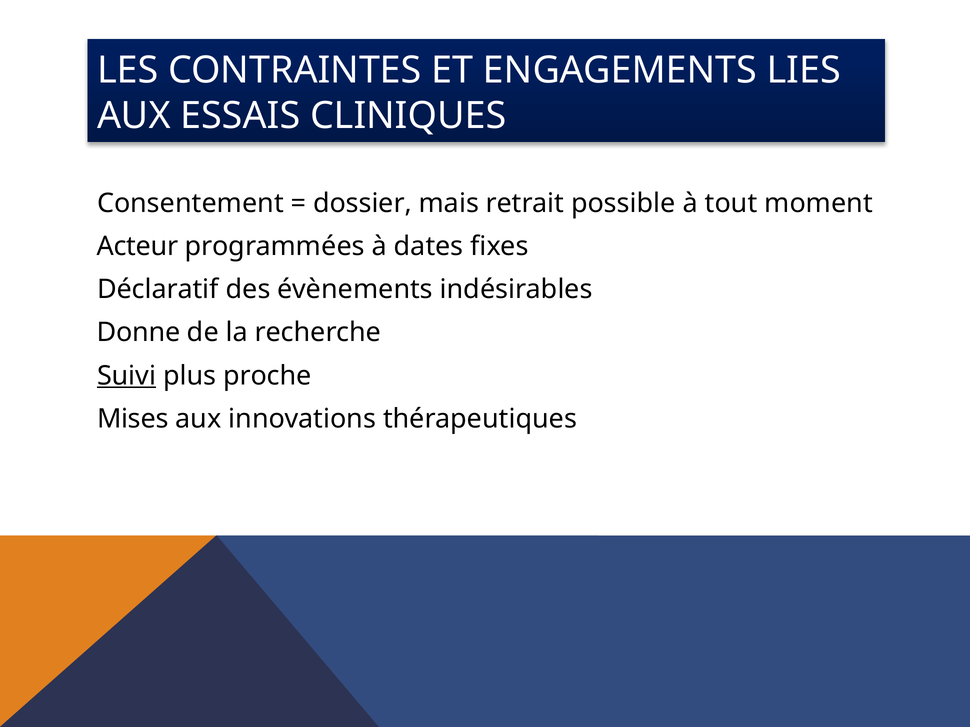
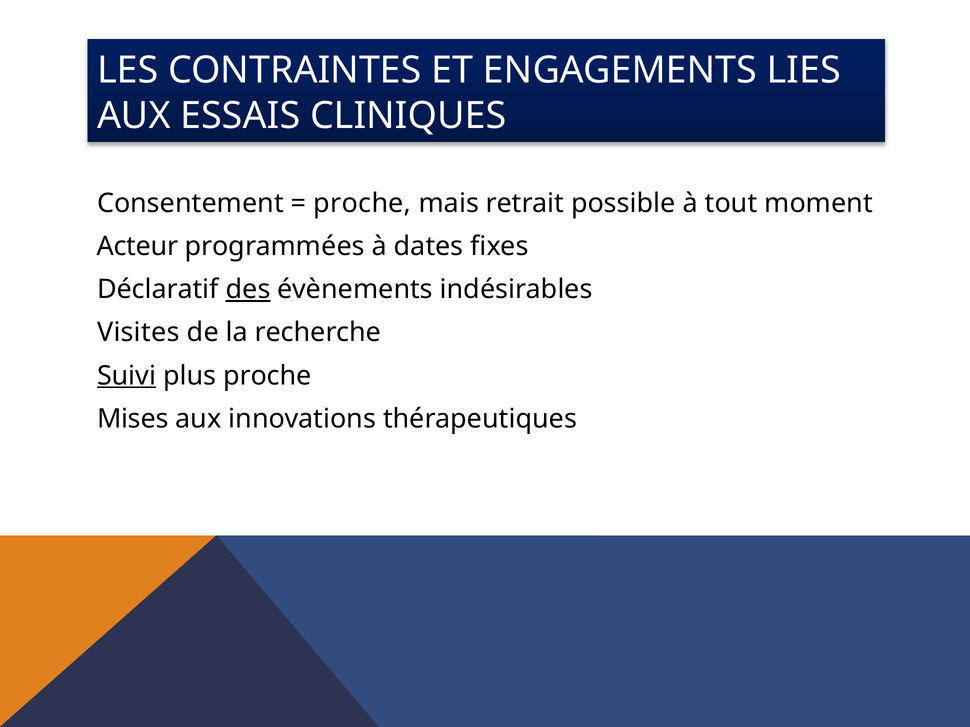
dossier at (362, 203): dossier -> proche
des underline: none -> present
Donne: Donne -> Visites
